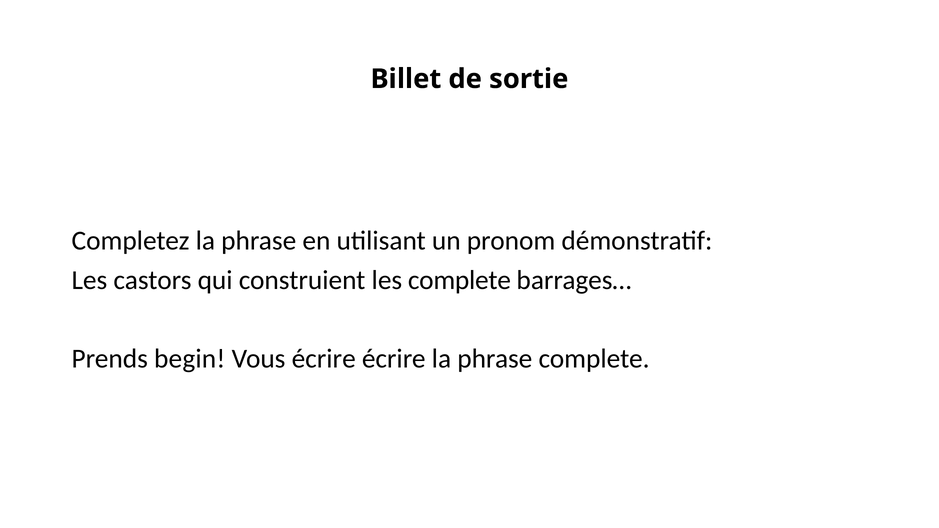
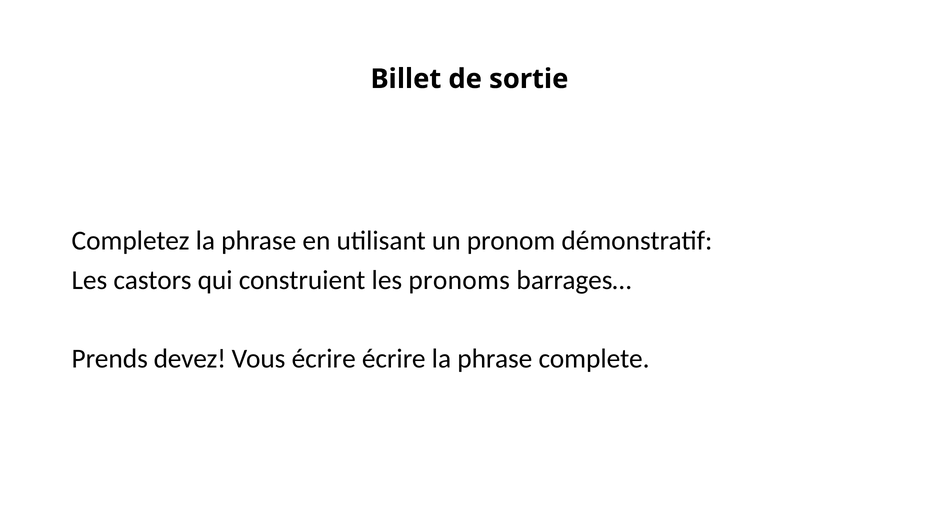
les complete: complete -> pronoms
begin: begin -> devez
